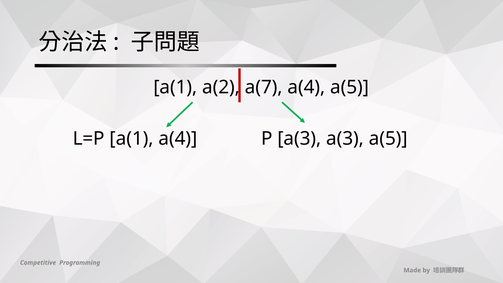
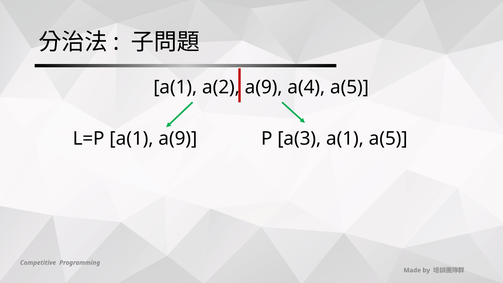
a(2 a(7: a(7 -> a(9
a(1 a(4: a(4 -> a(9
a(3 a(3: a(3 -> a(1
